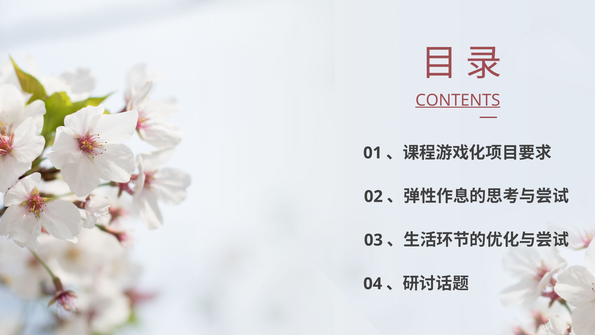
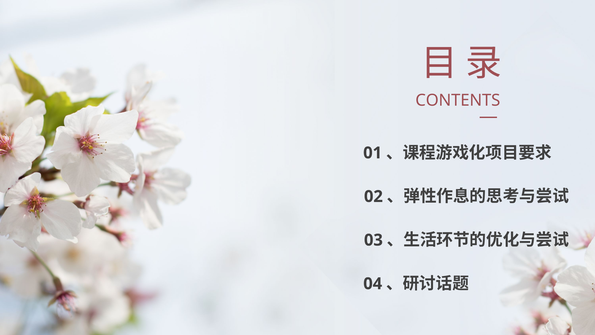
CONTENTS underline: present -> none
